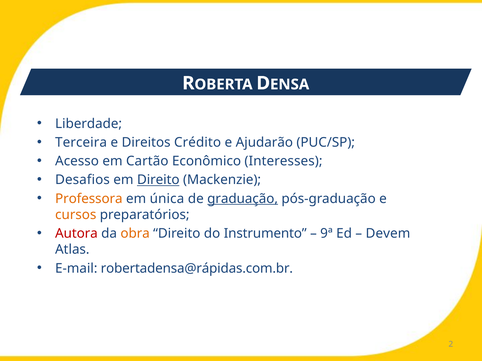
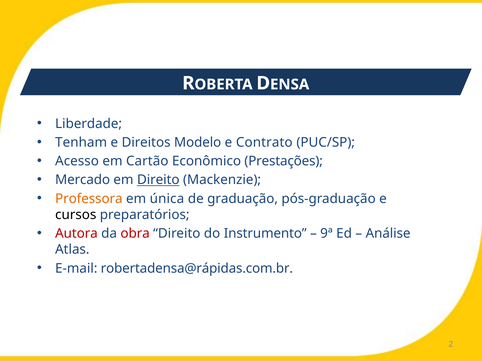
Terceira: Terceira -> Tenham
Crédito: Crédito -> Modelo
Ajudarão: Ajudarão -> Contrato
Interesses: Interesses -> Prestações
Desafios: Desafios -> Mercado
graduação underline: present -> none
cursos colour: orange -> black
obra colour: orange -> red
Devem: Devem -> Análise
